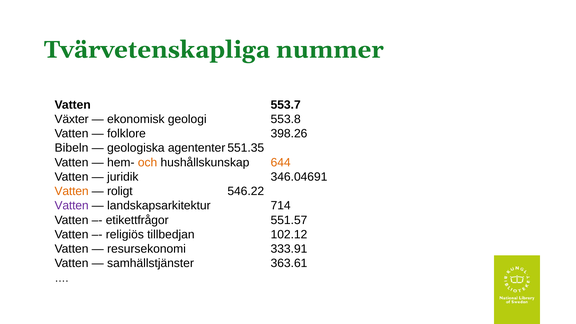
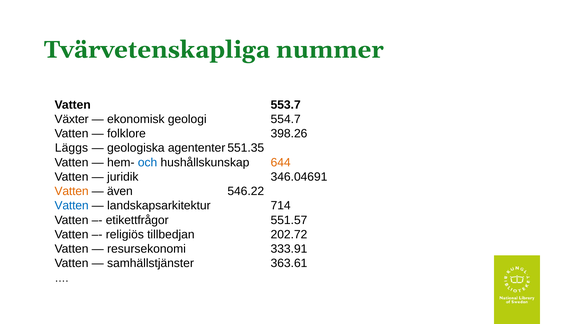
553.8: 553.8 -> 554.7
Bibeln: Bibeln -> Läggs
och colour: orange -> blue
roligt: roligt -> även
Vatten at (72, 206) colour: purple -> blue
102.12: 102.12 -> 202.72
